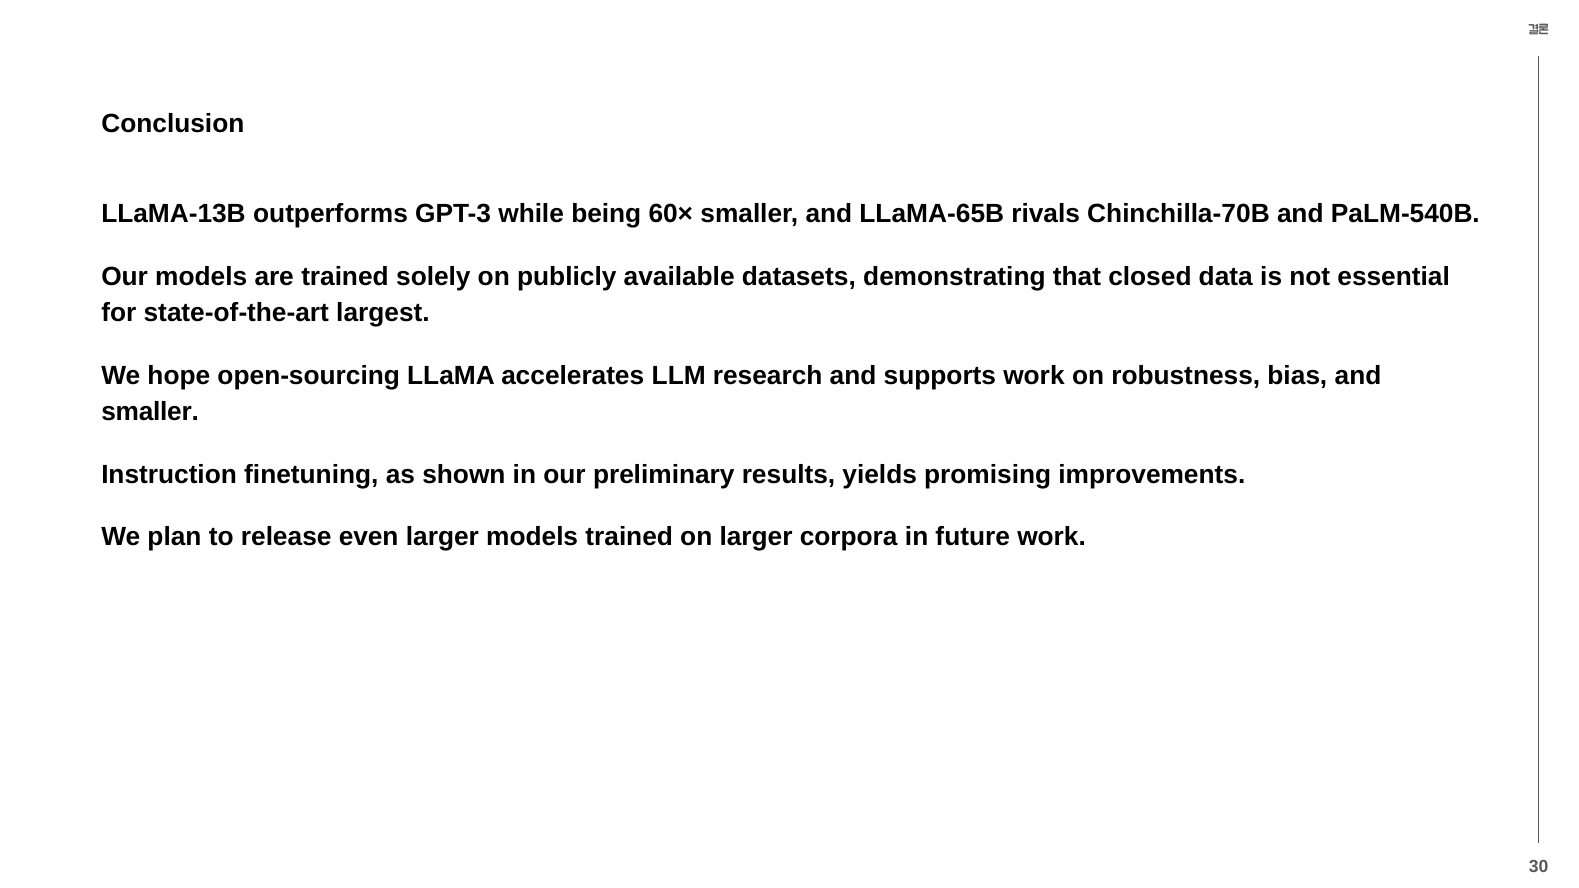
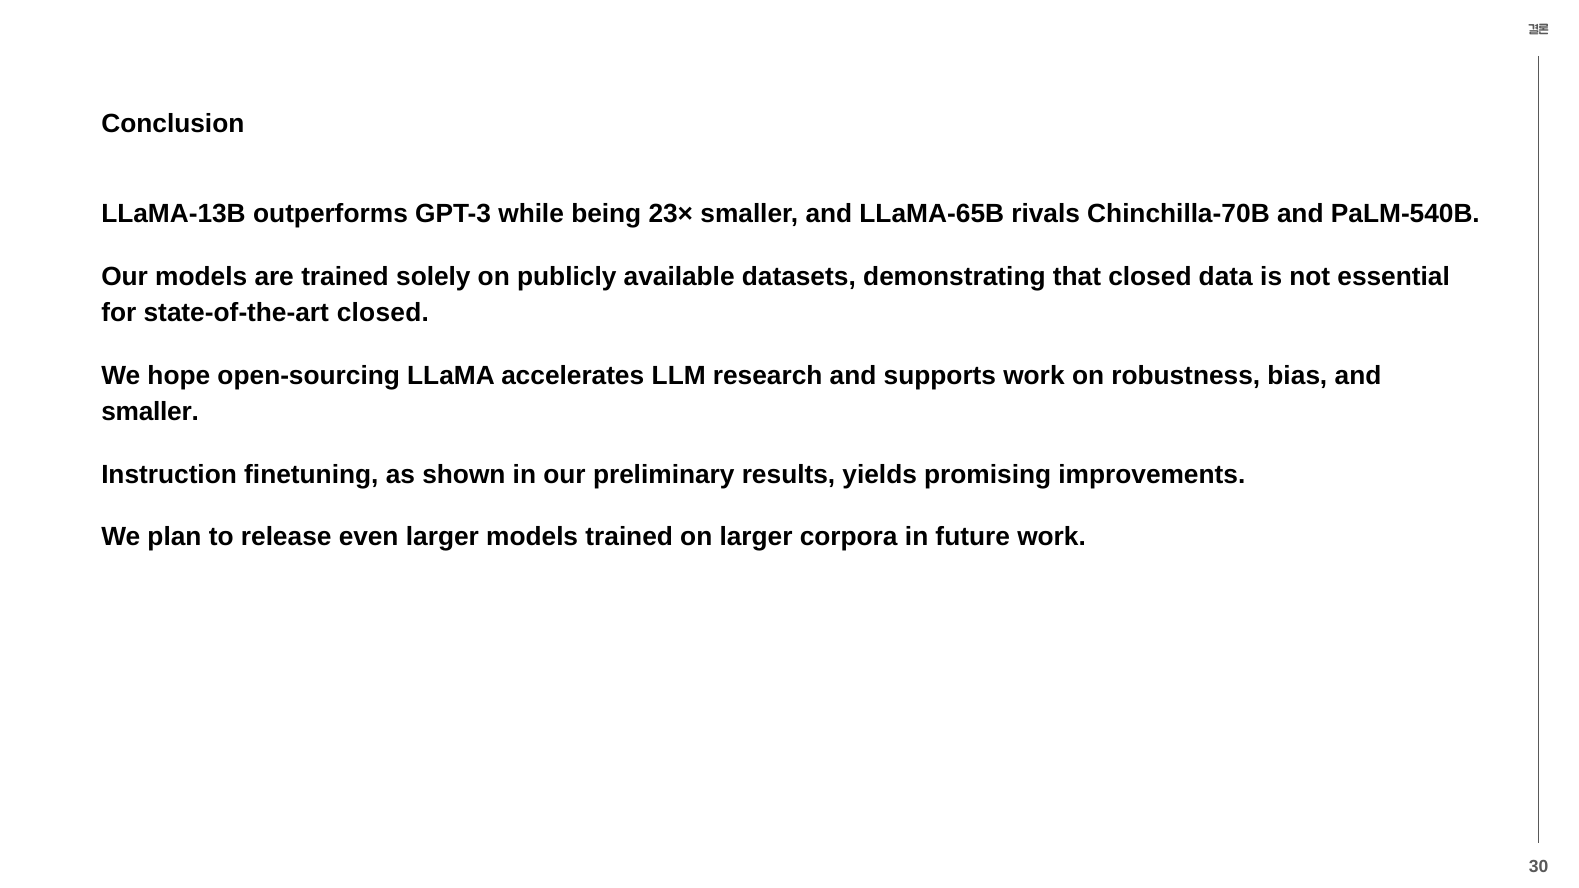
60×: 60× -> 23×
state-of-the-art largest: largest -> closed
